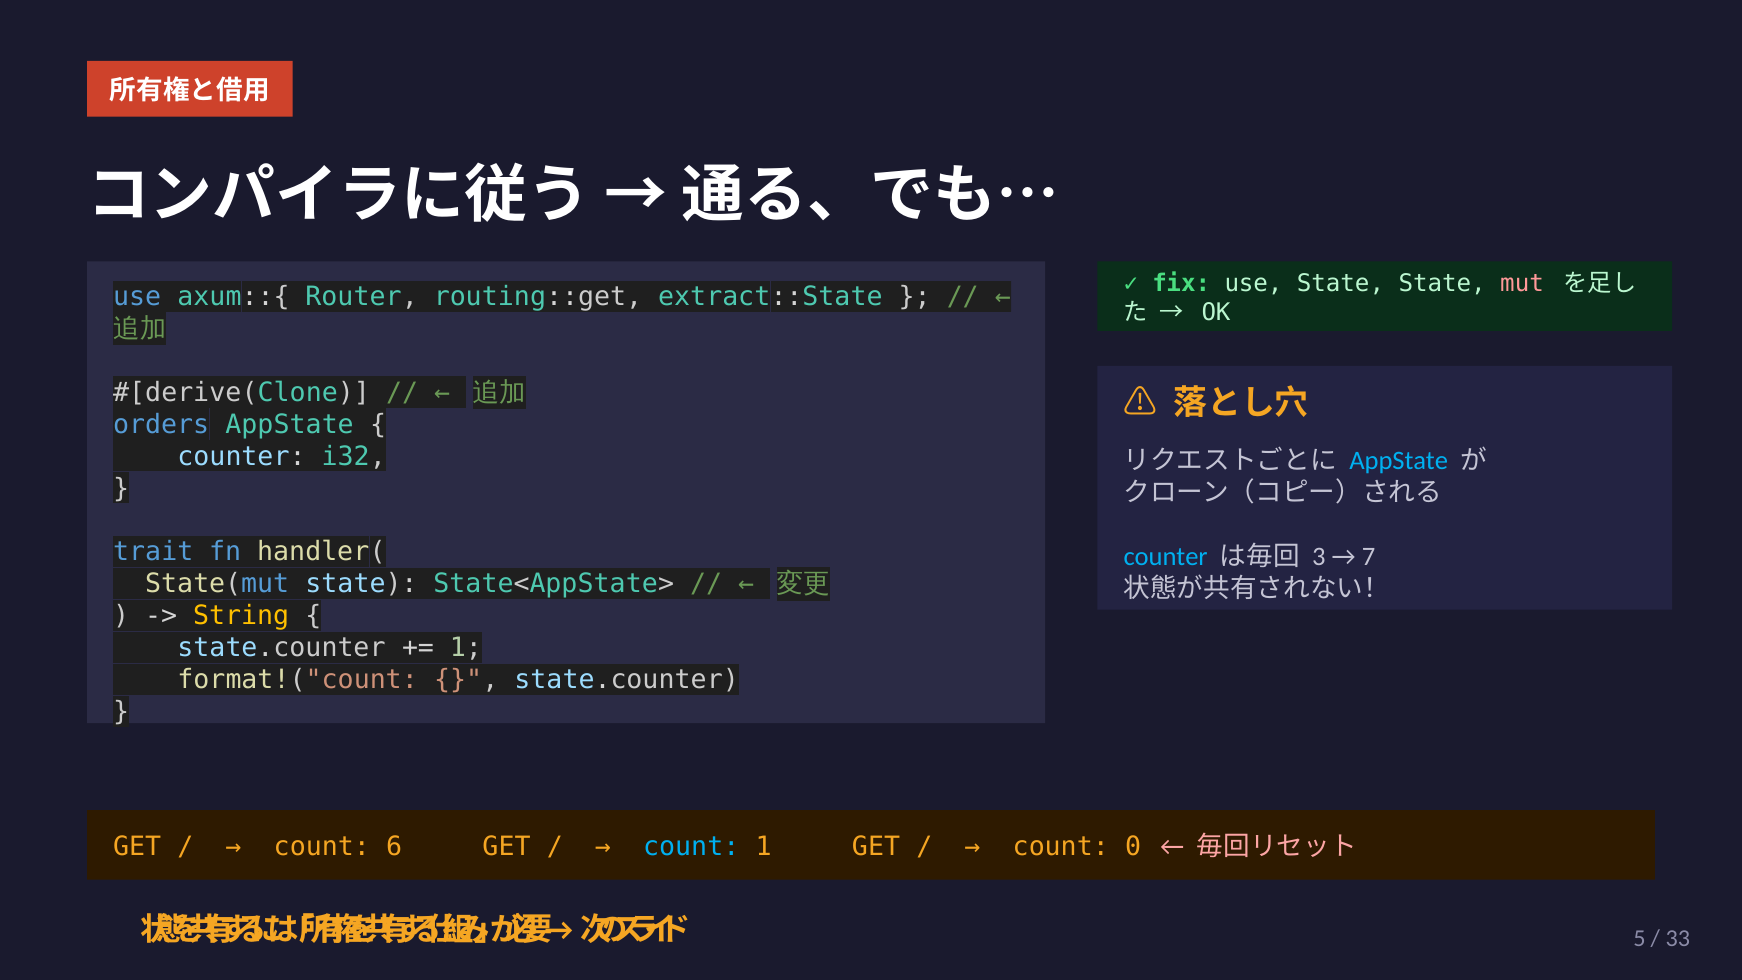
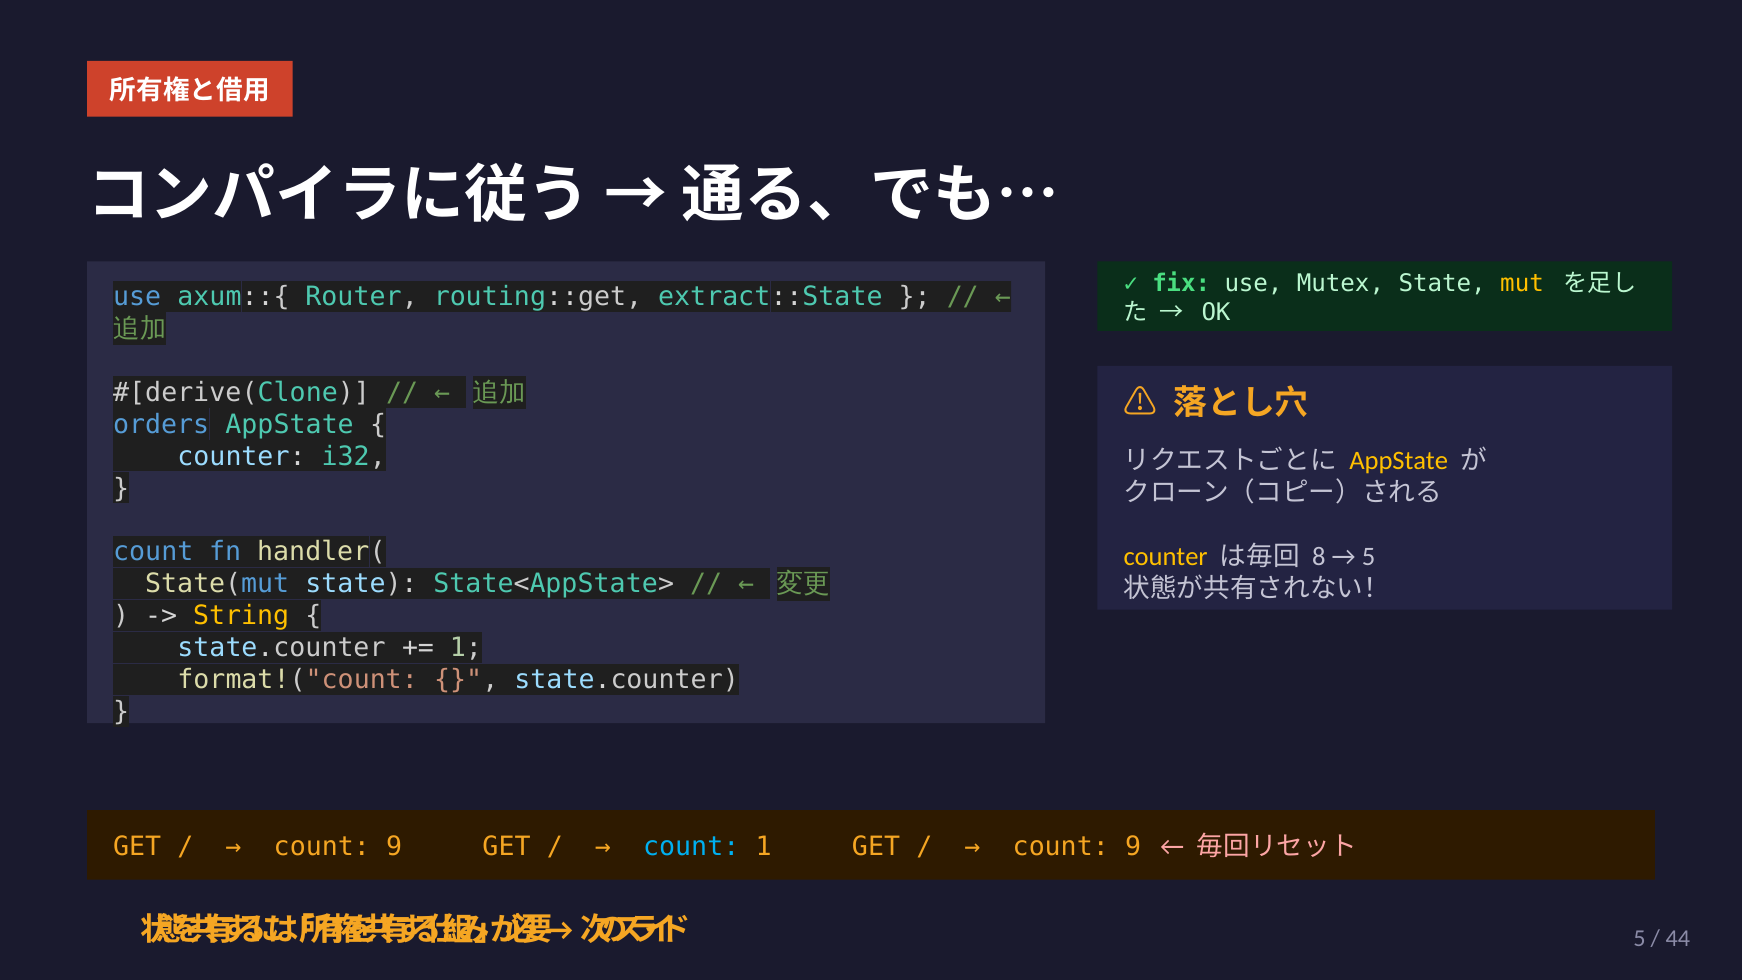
use State: State -> Mutex
mut colour: pink -> yellow
AppState at (1399, 460) colour: light blue -> yellow
trait at (153, 552): trait -> count
counter at (1166, 556) colour: light blue -> yellow
3: 3 -> 8
7 at (1369, 556): 7 -> 5
6 at (394, 847): 6 -> 9
0 at (1133, 847): 0 -> 9
33: 33 -> 44
